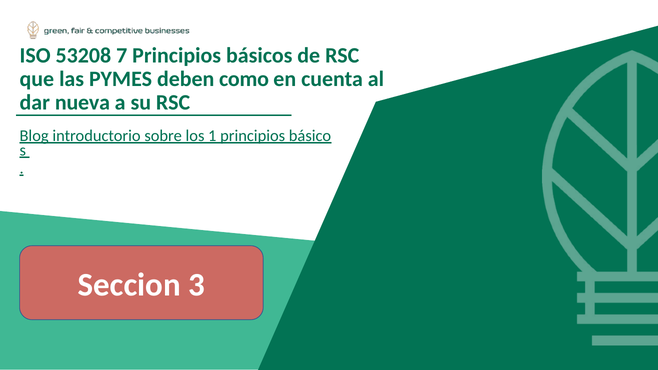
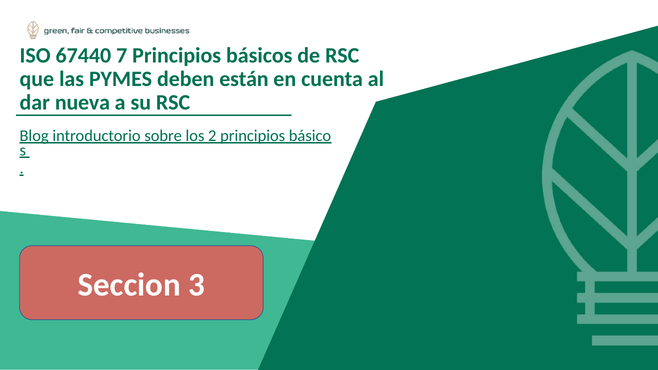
53208: 53208 -> 67440
como: como -> están
1: 1 -> 2
